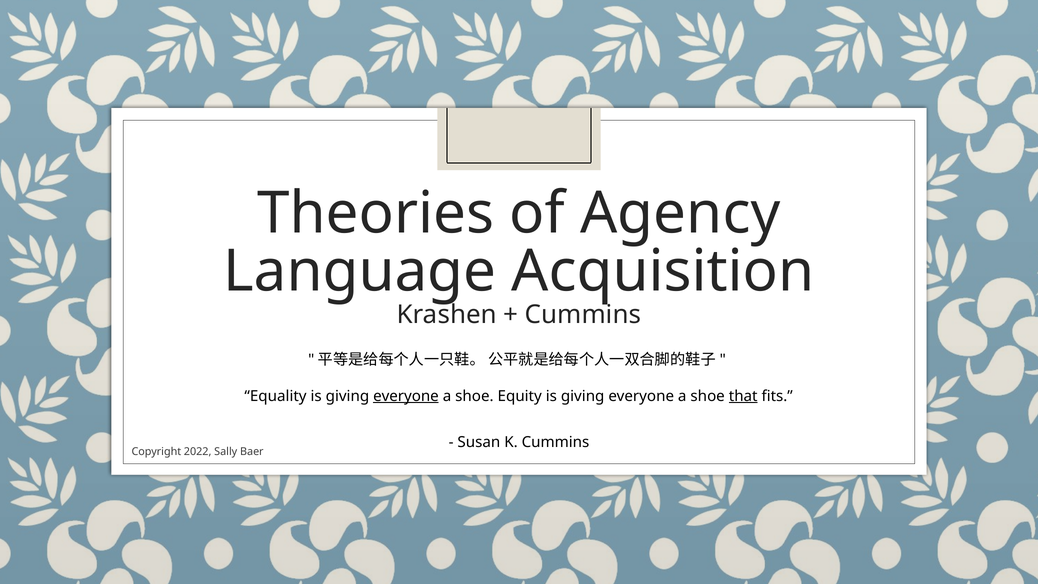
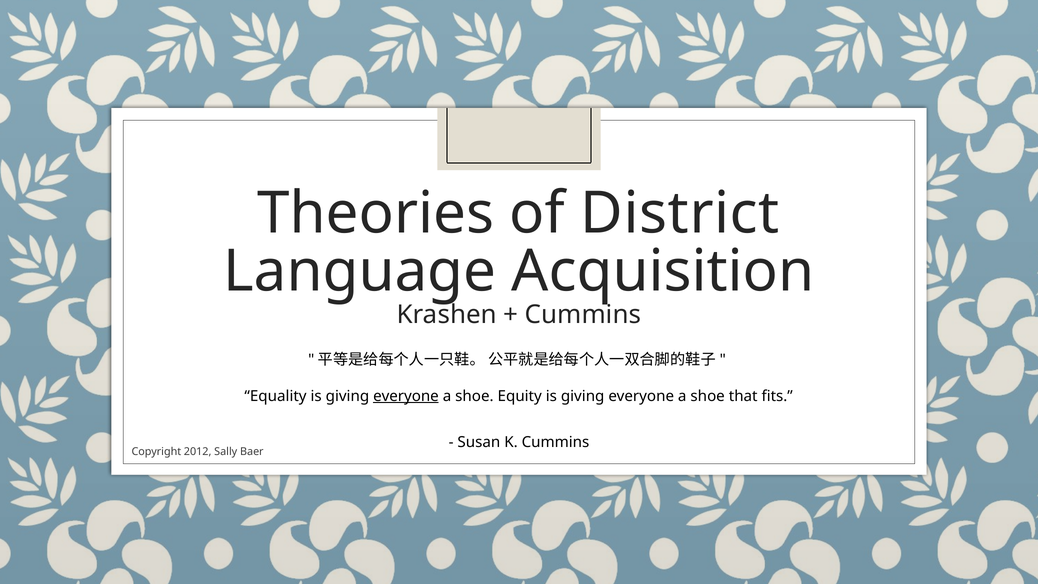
Agency: Agency -> District
that underline: present -> none
2022: 2022 -> 2012
